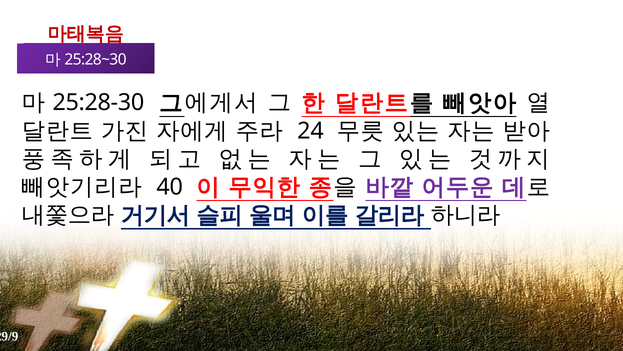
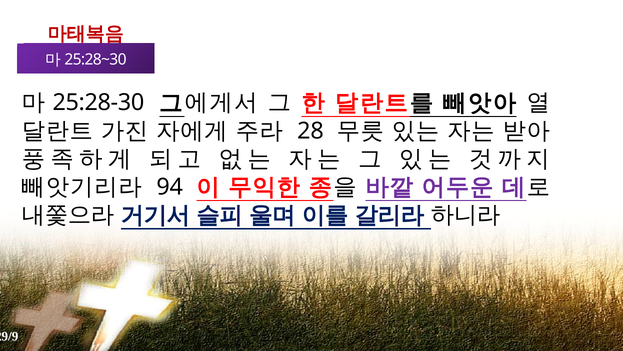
24: 24 -> 28
40: 40 -> 94
